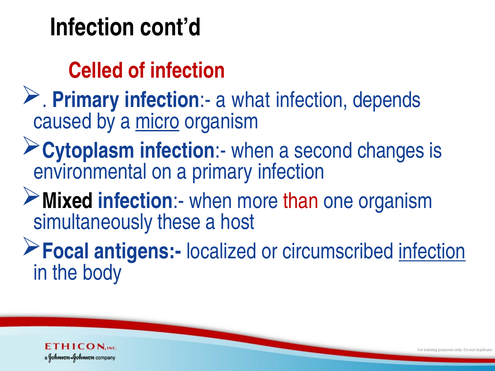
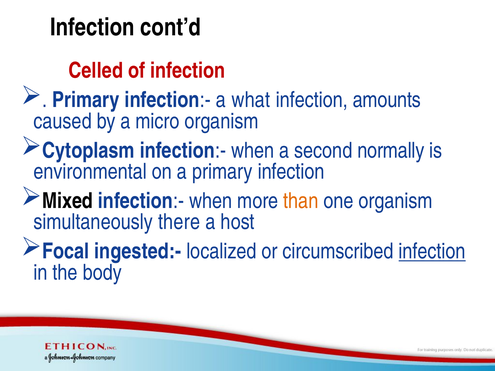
depends: depends -> amounts
micro underline: present -> none
changes: changes -> normally
than colour: red -> orange
these: these -> there
antigens:-: antigens:- -> ingested:-
